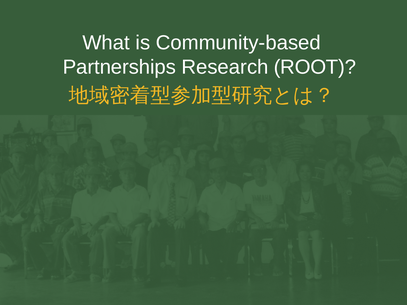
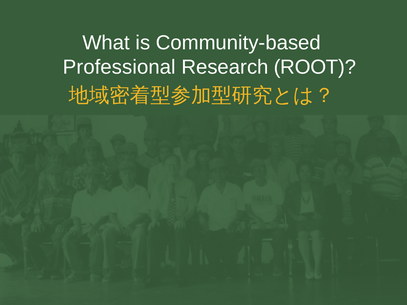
Partnerships: Partnerships -> Professional
